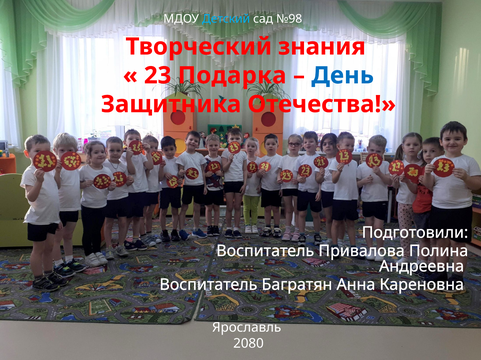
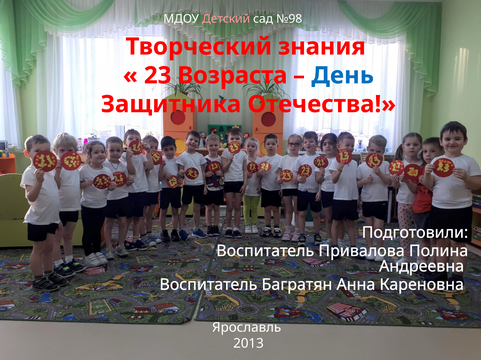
Детский colour: light blue -> pink
Подарка: Подарка -> Возраста
2080: 2080 -> 2013
